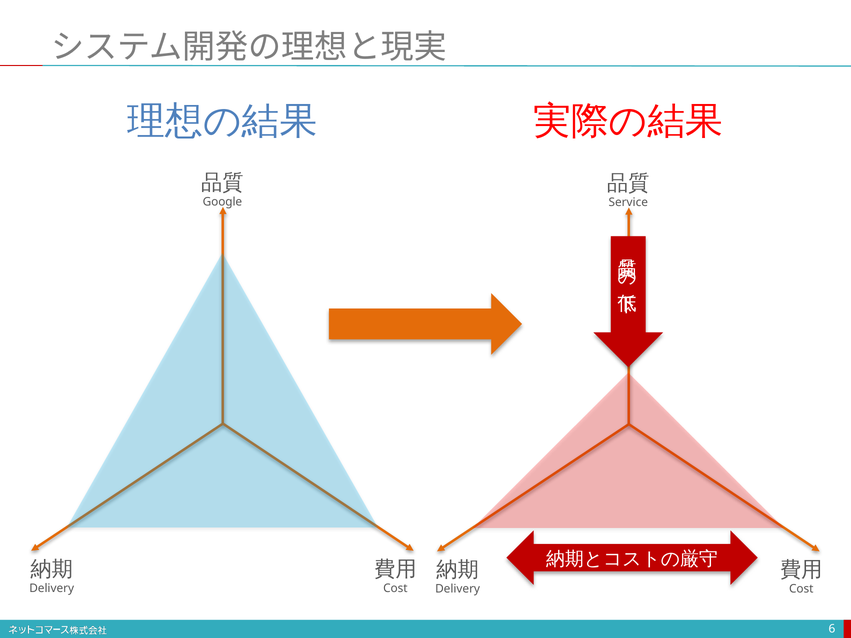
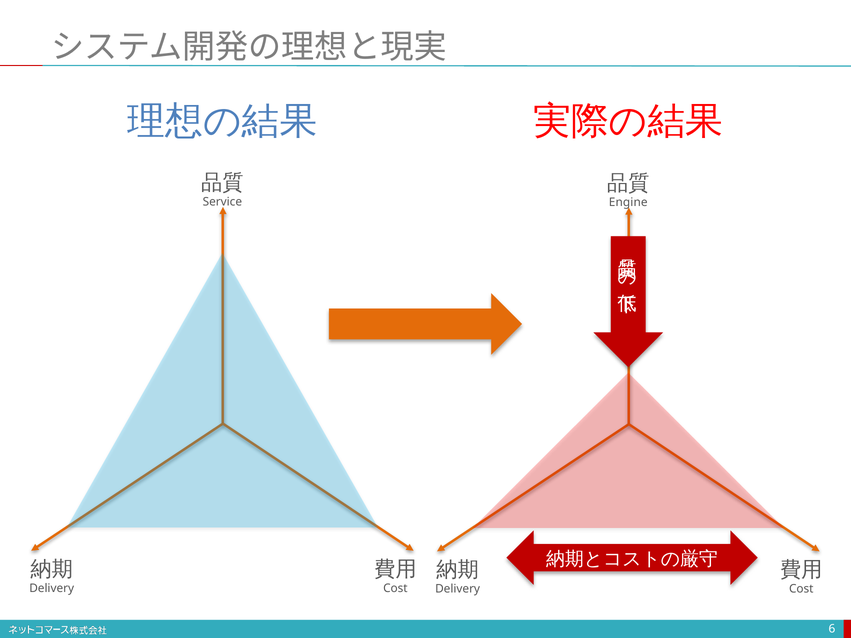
Google: Google -> Service
Service: Service -> Engine
